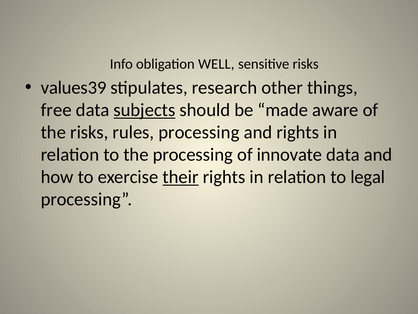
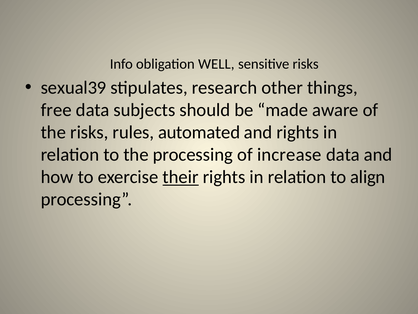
values39: values39 -> sexual39
subjects underline: present -> none
rules processing: processing -> automated
innovate: innovate -> increase
legal: legal -> align
